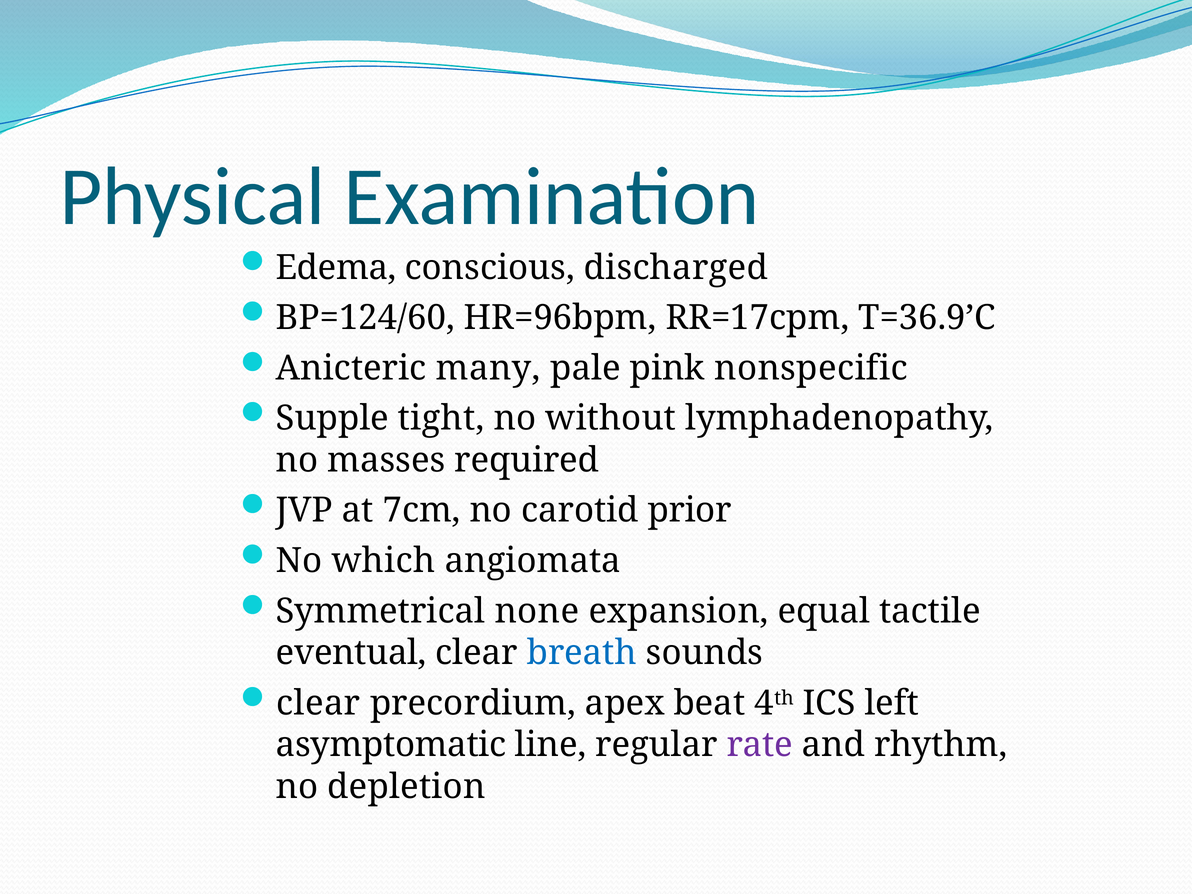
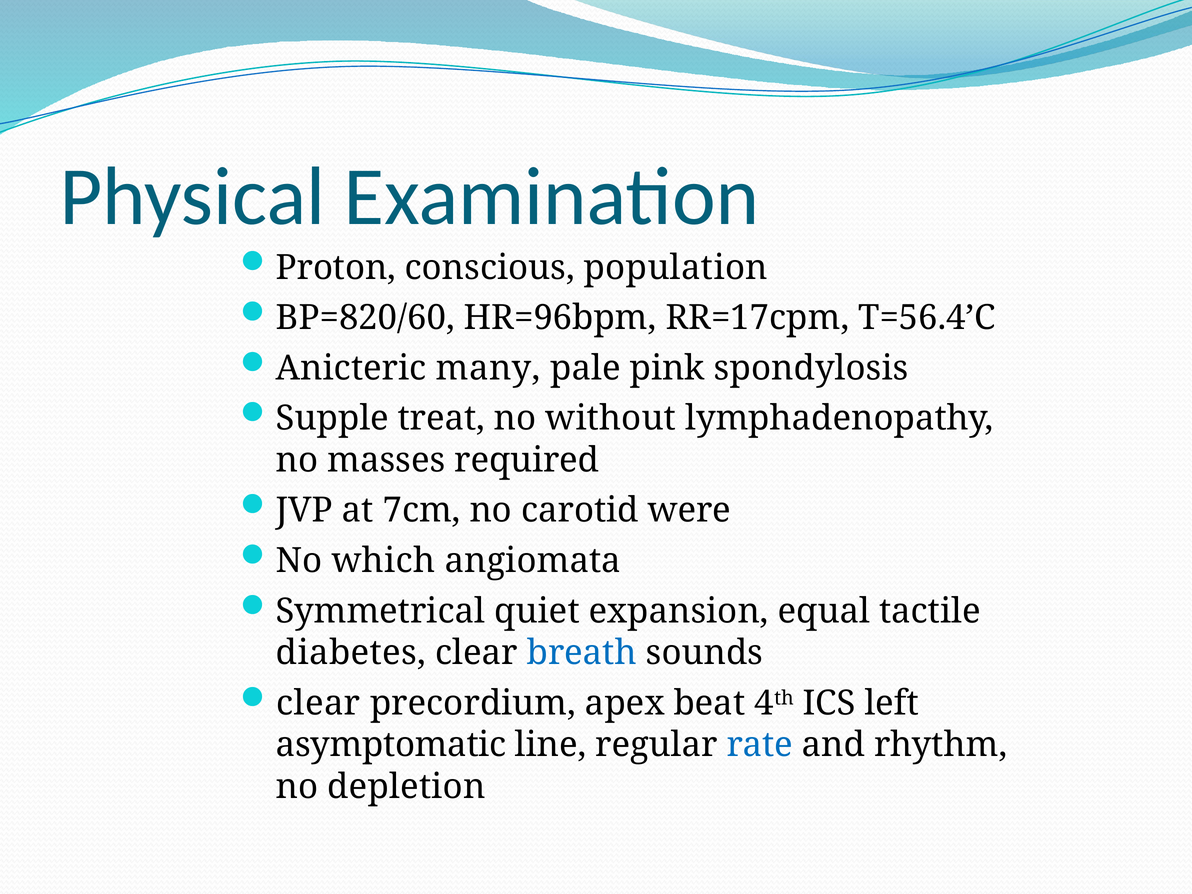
Edema: Edema -> Proton
discharged: discharged -> population
BP=124/60: BP=124/60 -> BP=820/60
T=36.9’C: T=36.9’C -> T=56.4’C
nonspecific: nonspecific -> spondylosis
tight: tight -> treat
prior: prior -> were
none: none -> quiet
eventual: eventual -> diabetes
rate colour: purple -> blue
